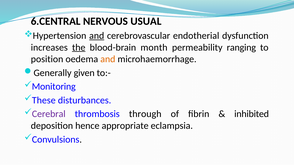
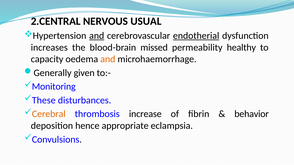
6.CENTRAL: 6.CENTRAL -> 2.CENTRAL
endotherial underline: none -> present
the underline: present -> none
month: month -> missed
ranging: ranging -> healthy
position: position -> capacity
Cerebral colour: purple -> orange
through: through -> increase
inhibited: inhibited -> behavior
